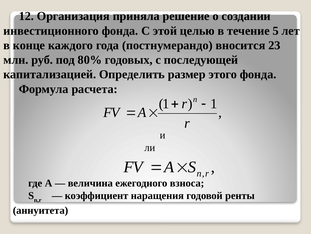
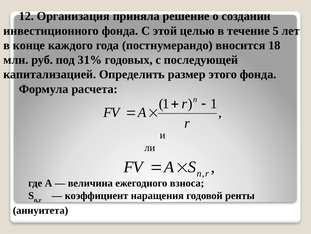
23: 23 -> 18
80%: 80% -> 31%
